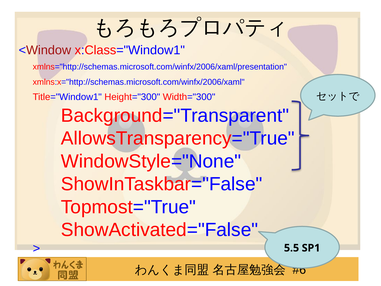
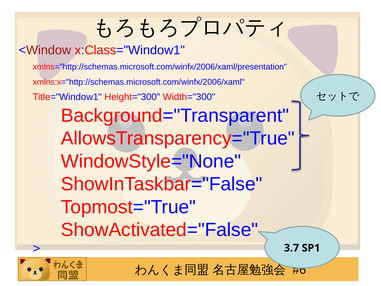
5.5: 5.5 -> 3.7
